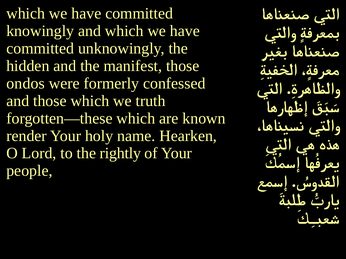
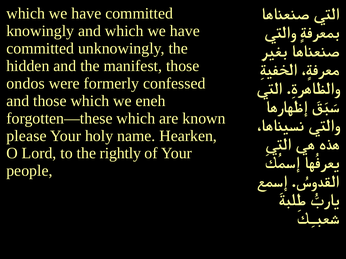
truth: truth -> eneh
render: render -> please
